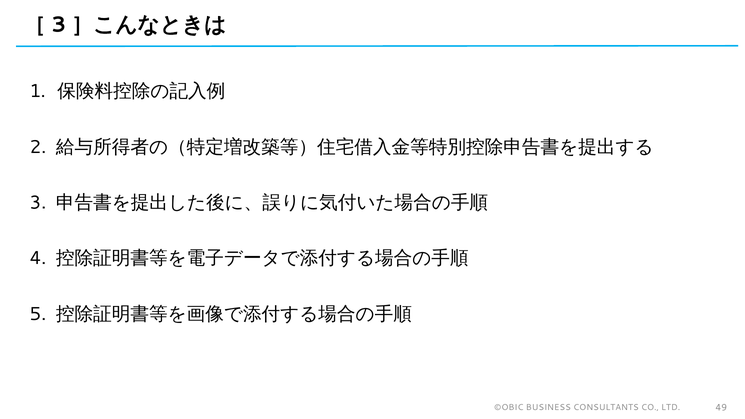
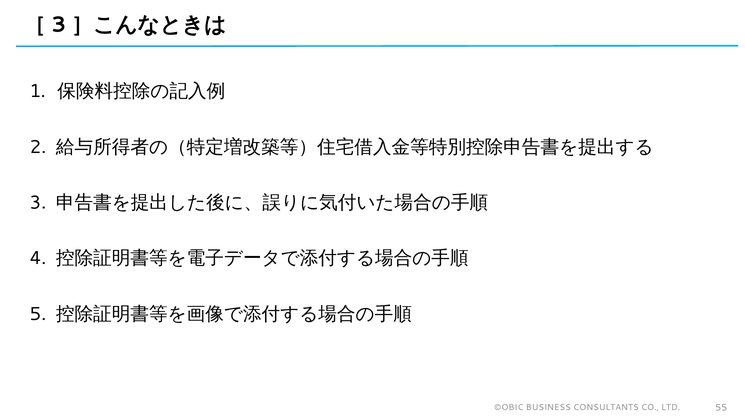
49: 49 -> 55
